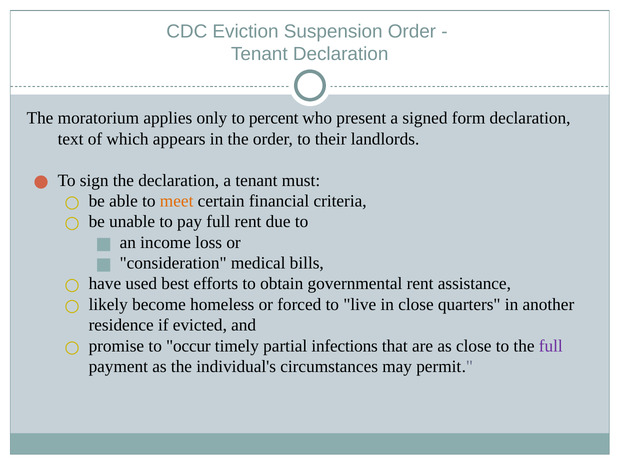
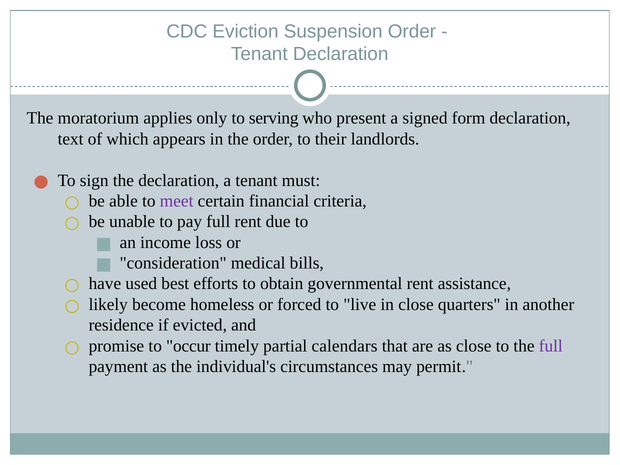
percent: percent -> serving
meet colour: orange -> purple
infections: infections -> calendars
